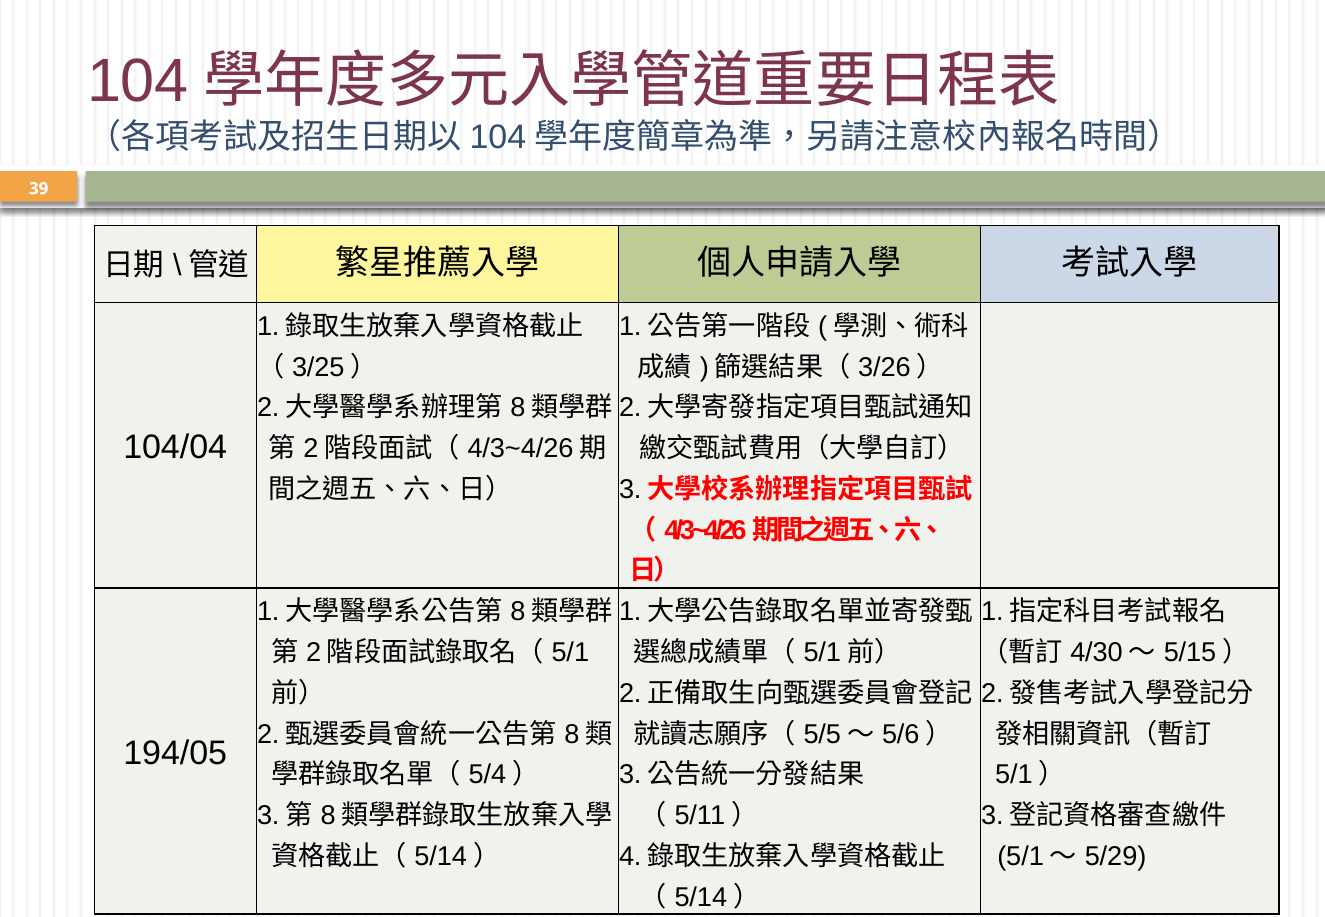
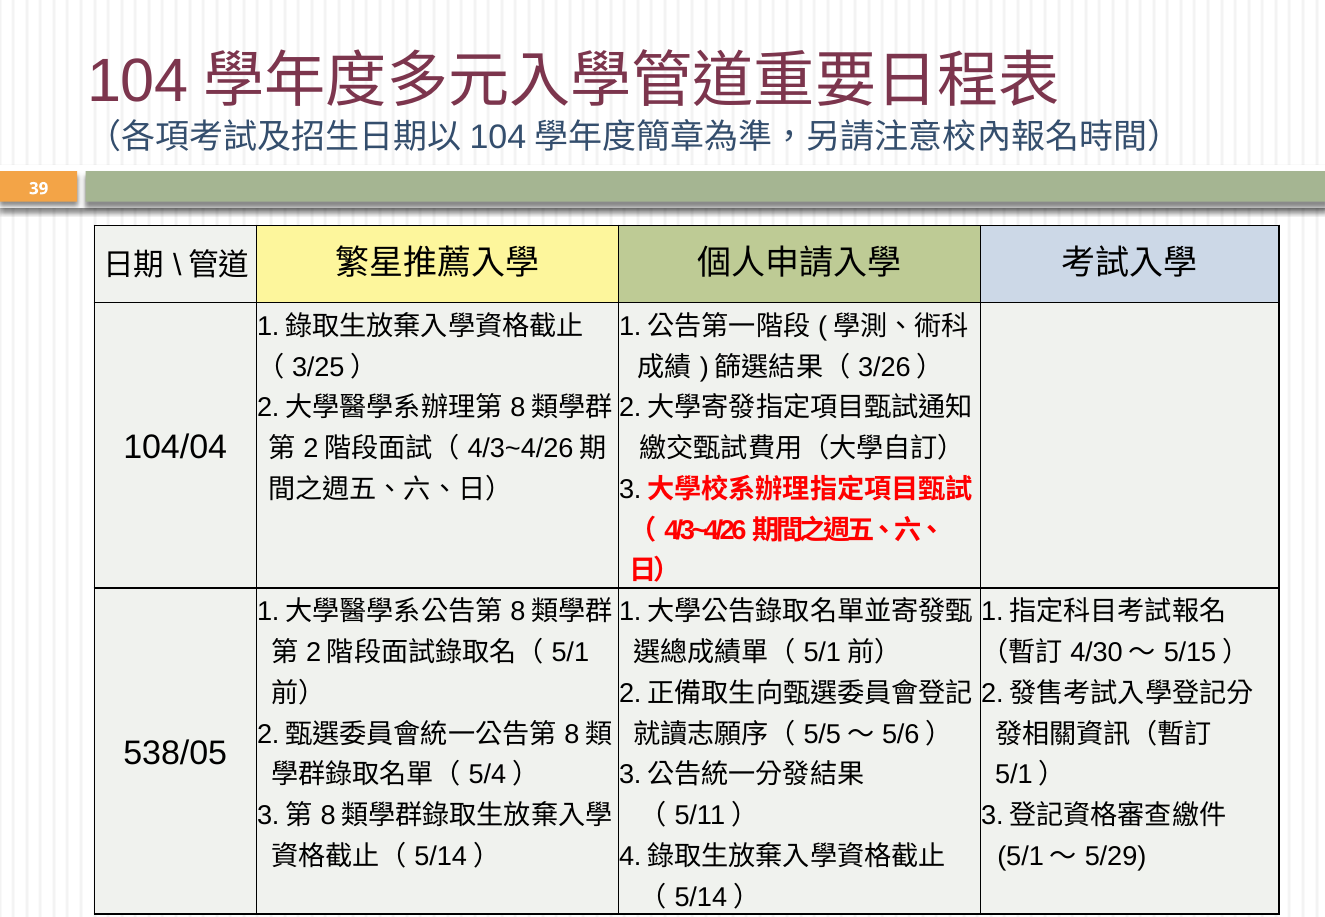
194/05: 194/05 -> 538/05
